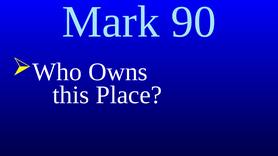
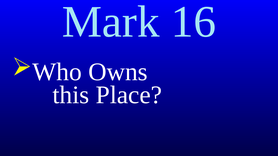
90: 90 -> 16
